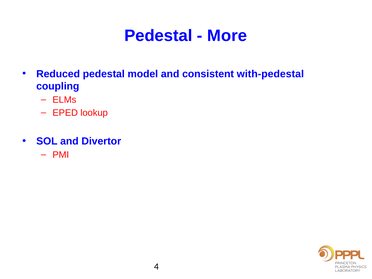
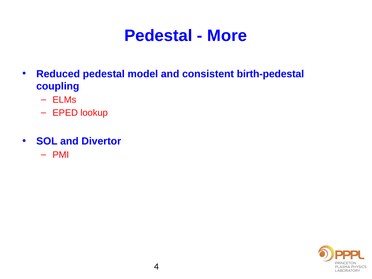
with-pedestal: with-pedestal -> birth-pedestal
